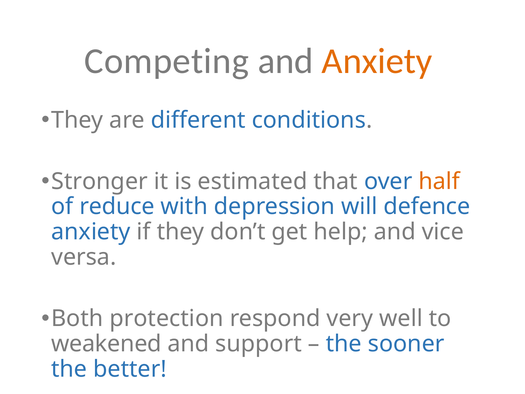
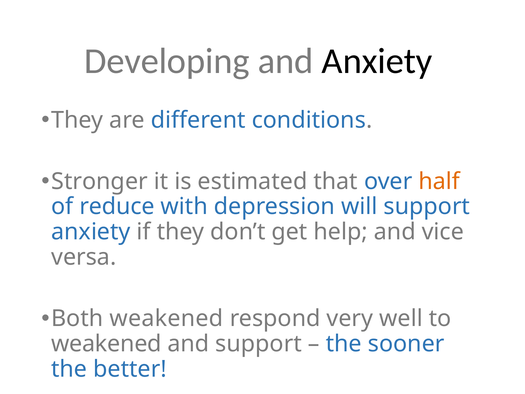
Competing: Competing -> Developing
Anxiety at (377, 61) colour: orange -> black
will defence: defence -> support
Both protection: protection -> weakened
